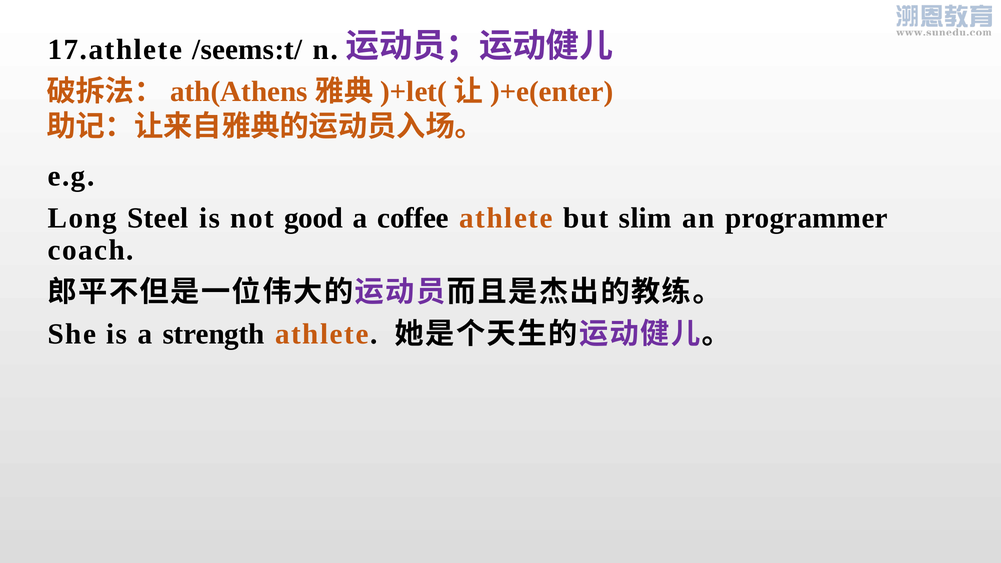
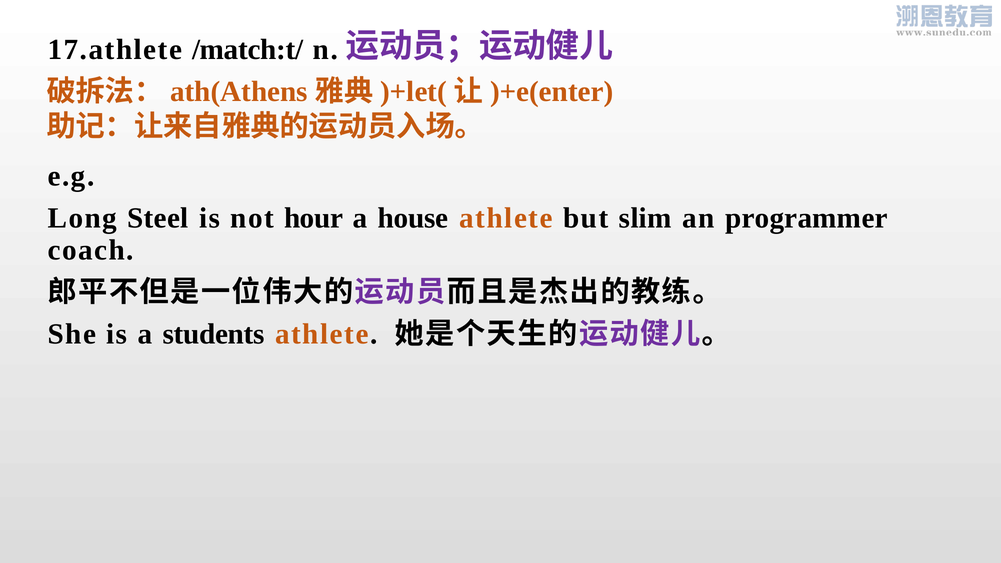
/seems:t/: /seems:t/ -> /match:t/
good: good -> hour
coffee: coffee -> house
strength: strength -> students
